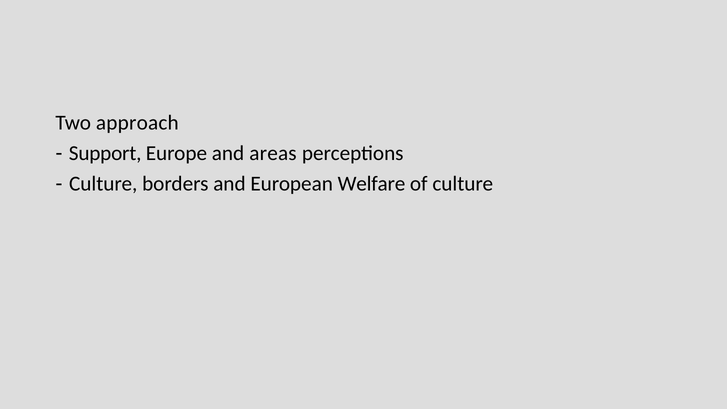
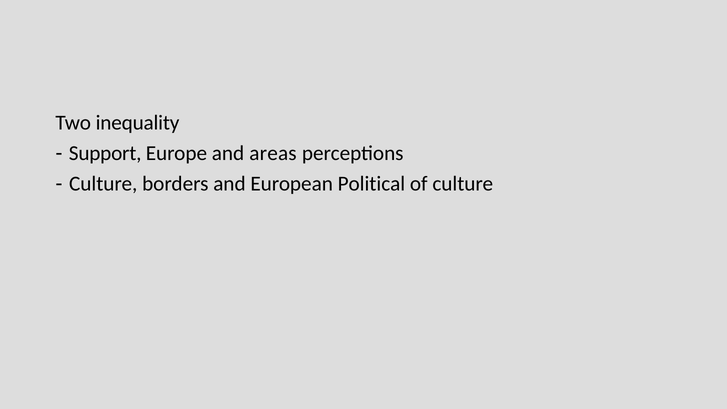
approach: approach -> inequality
Welfare: Welfare -> Political
